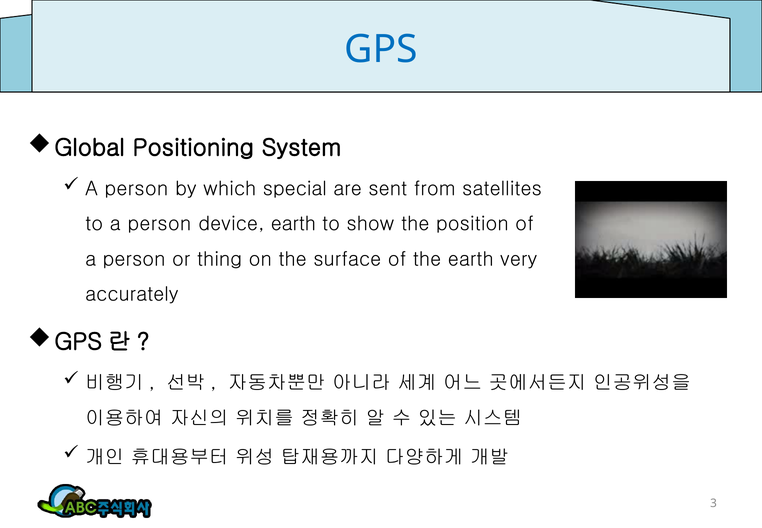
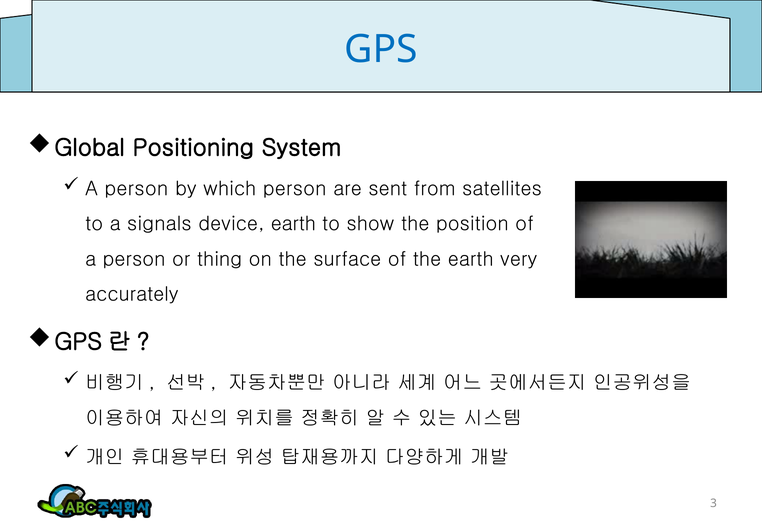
which special: special -> person
to a person: person -> signals
